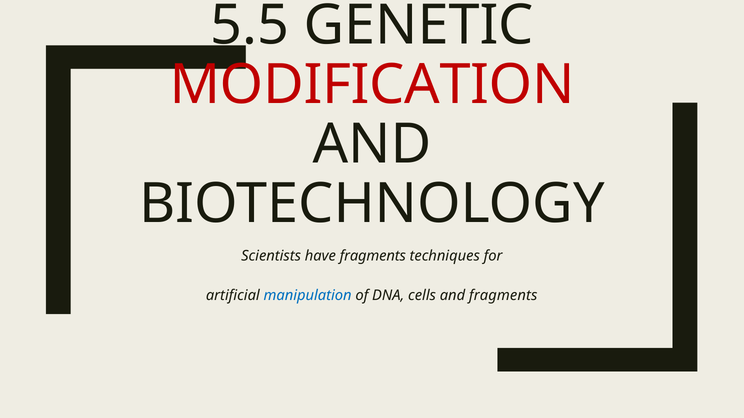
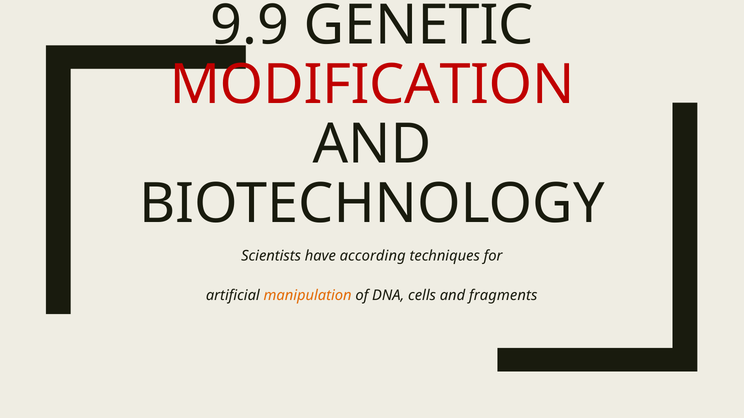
5.5: 5.5 -> 9.9
have fragments: fragments -> according
manipulation colour: blue -> orange
